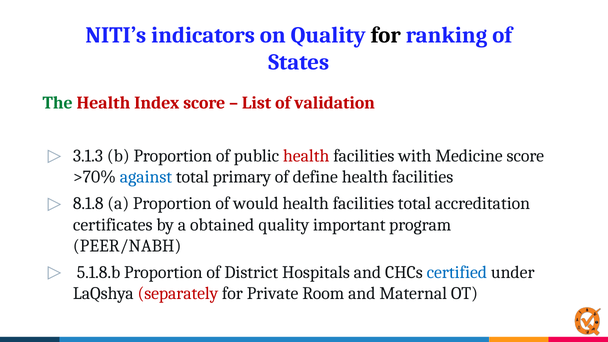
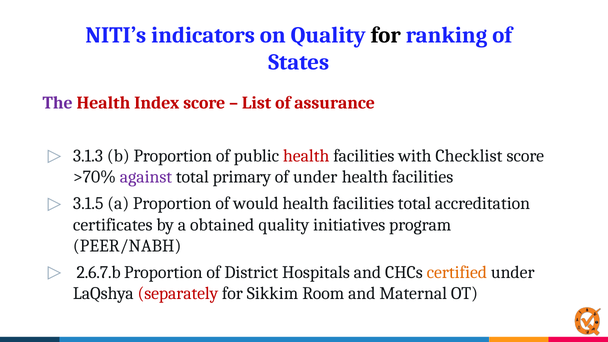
The colour: green -> purple
validation: validation -> assurance
Medicine: Medicine -> Checklist
against colour: blue -> purple
of define: define -> under
8.1.8: 8.1.8 -> 3.1.5
important: important -> initiatives
5.1.8.b: 5.1.8.b -> 2.6.7.b
certified colour: blue -> orange
Private: Private -> Sikkim
